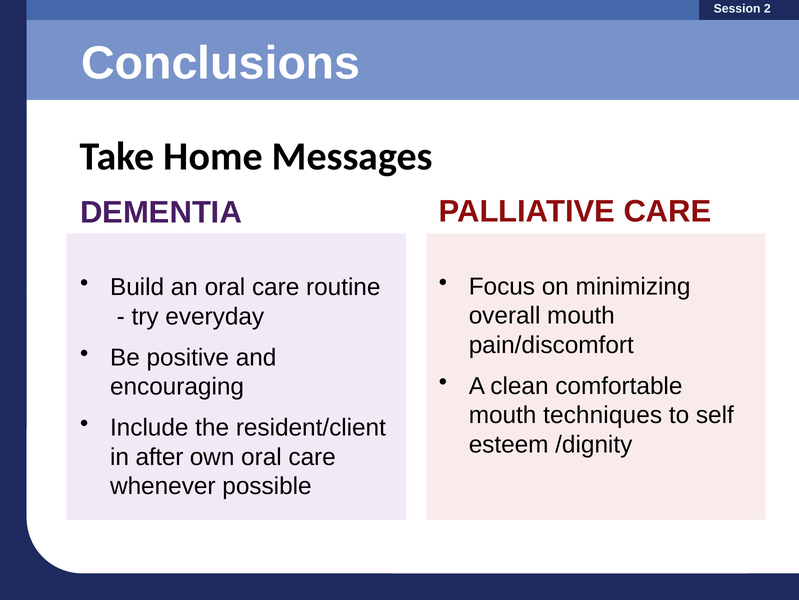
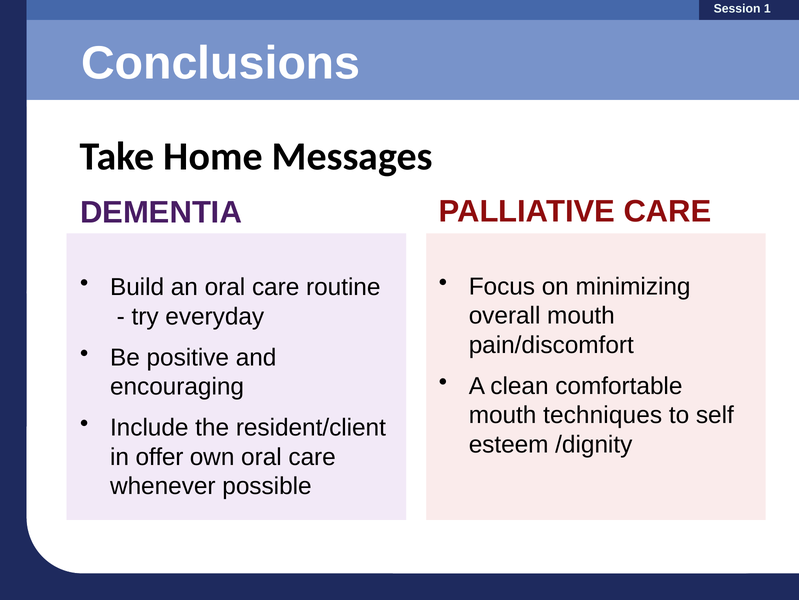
2: 2 -> 1
after: after -> offer
